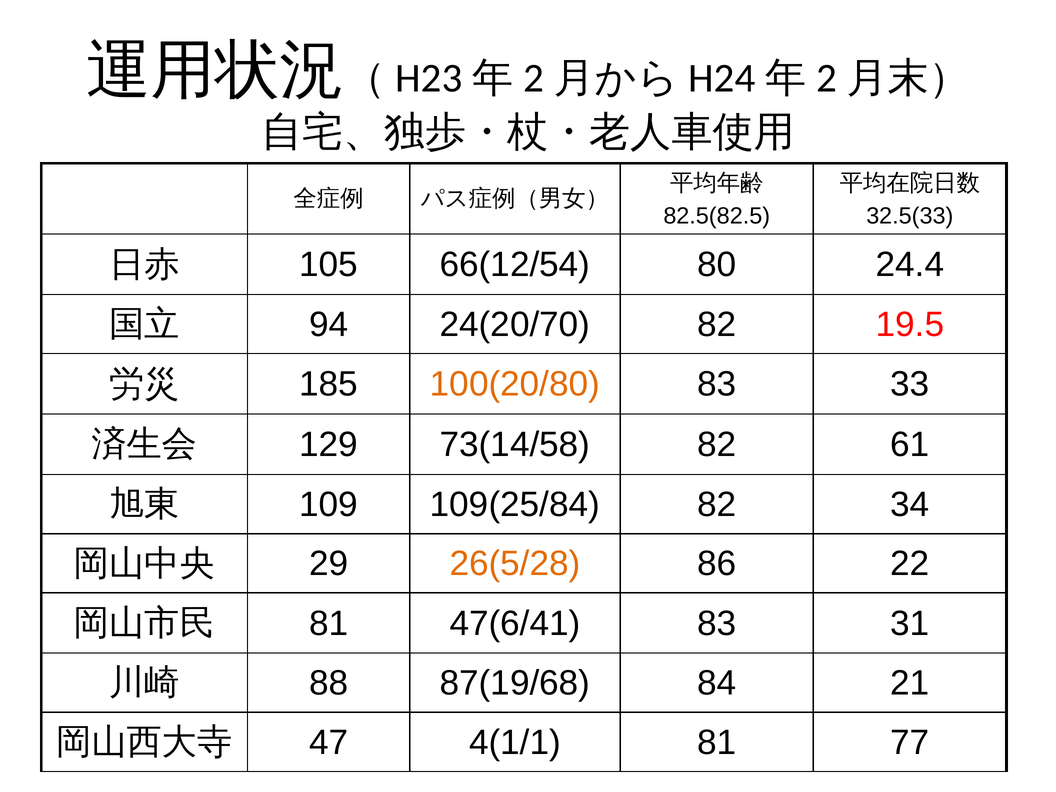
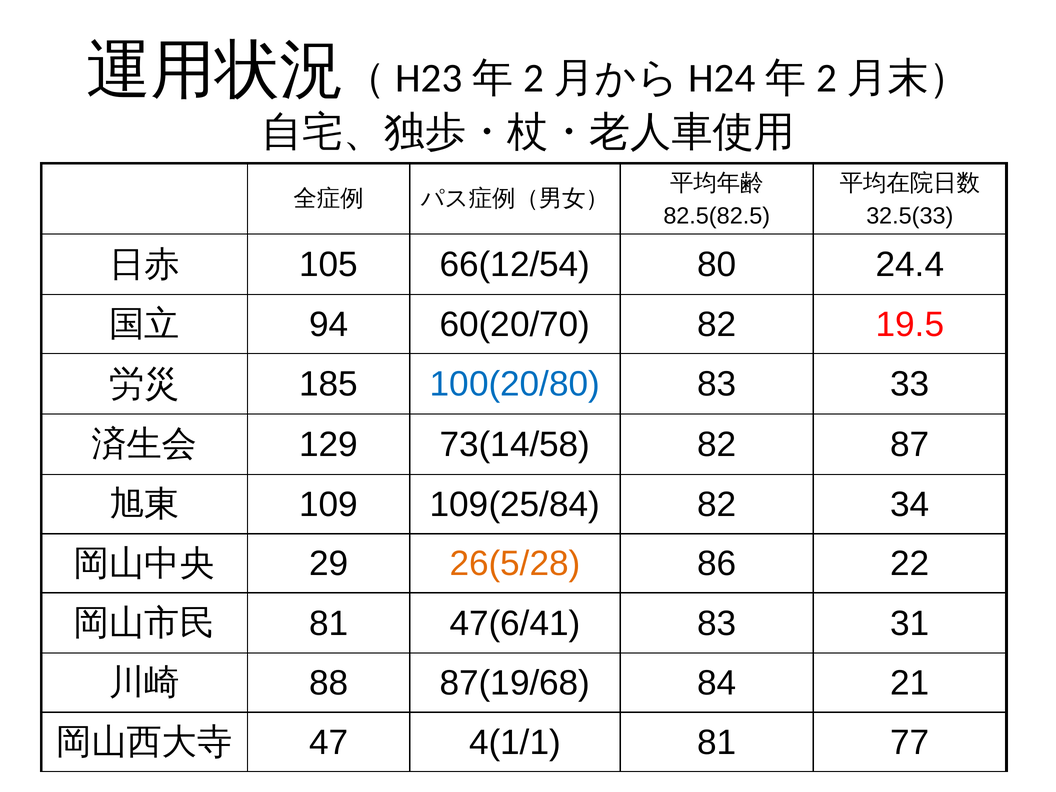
24(20/70: 24(20/70 -> 60(20/70
100(20/80 colour: orange -> blue
61: 61 -> 87
